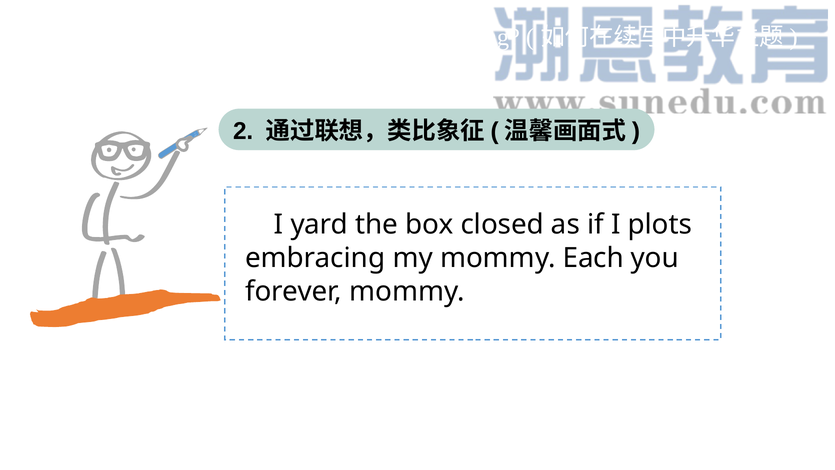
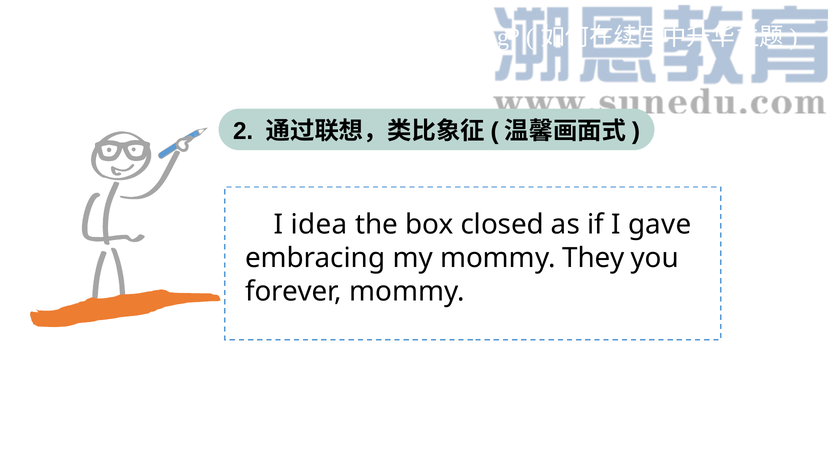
yard: yard -> idea
plots: plots -> gave
Each: Each -> They
